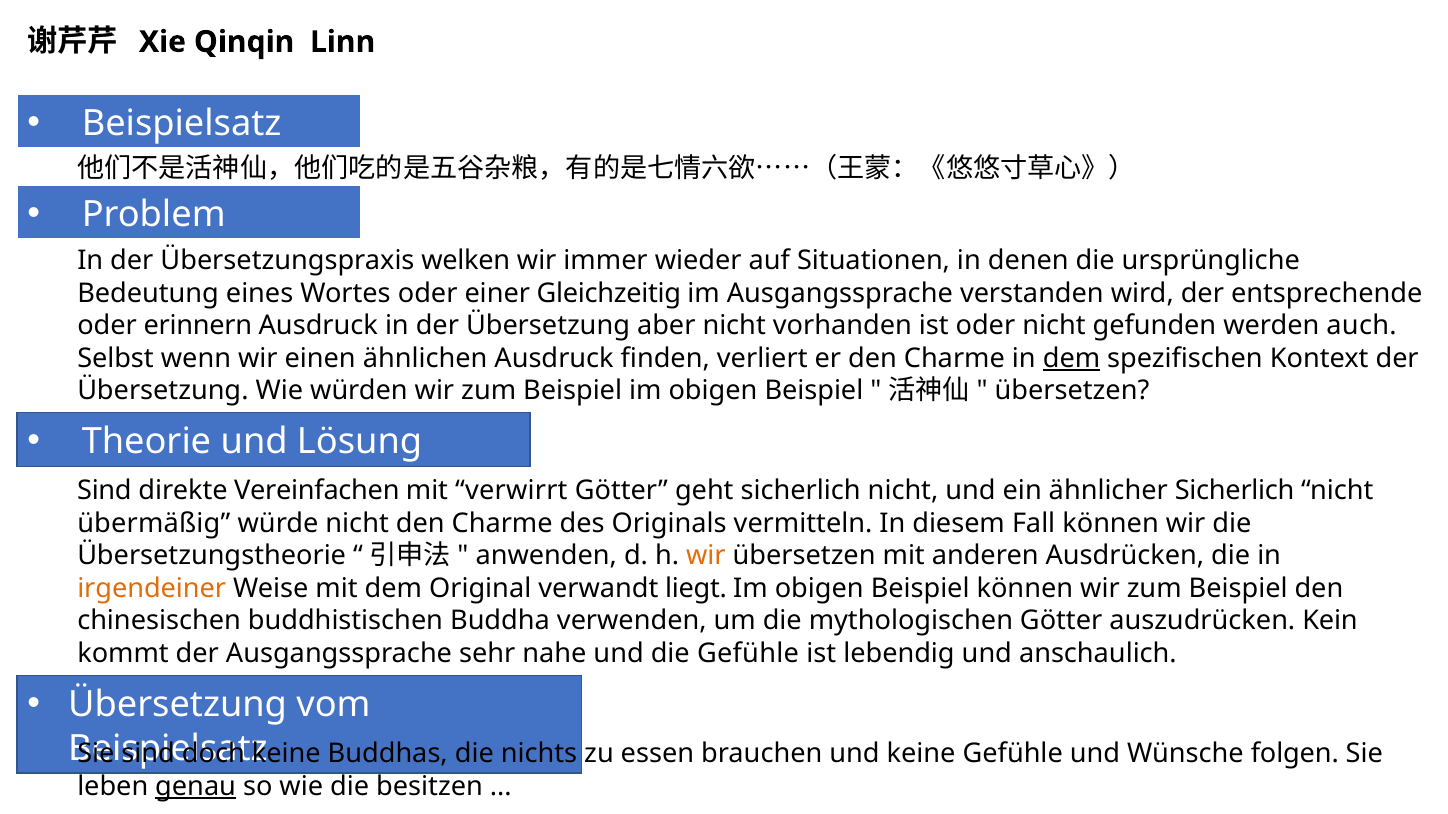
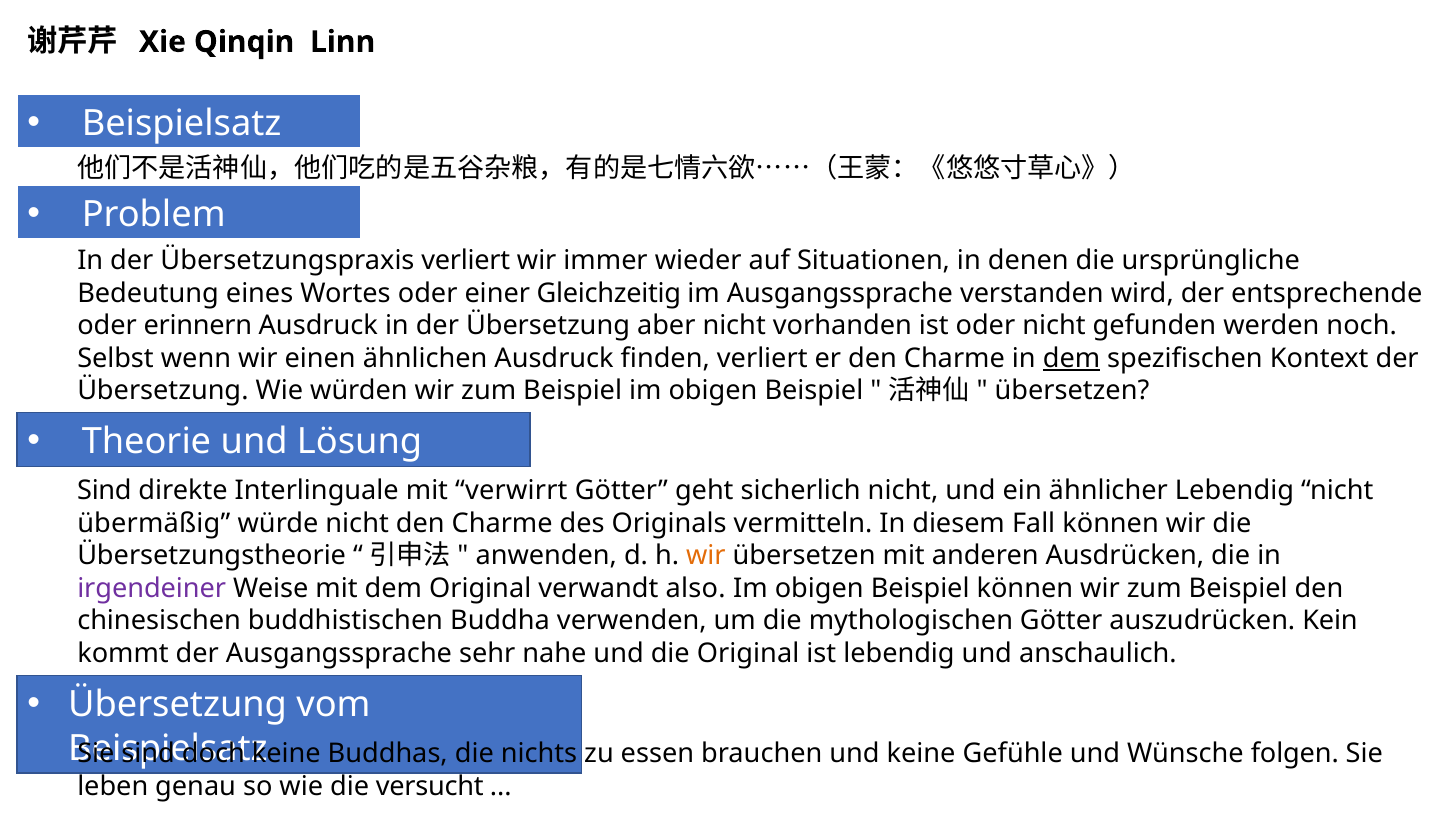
Übersetzungspraxis welken: welken -> verliert
auch: auch -> noch
Vereinfachen: Vereinfachen -> Interlinguale
ähnlicher Sicherlich: Sicherlich -> Lebendig
irgendeiner colour: orange -> purple
liegt: liegt -> also
die Gefühle: Gefühle -> Original
genau underline: present -> none
besitzen: besitzen -> versucht
